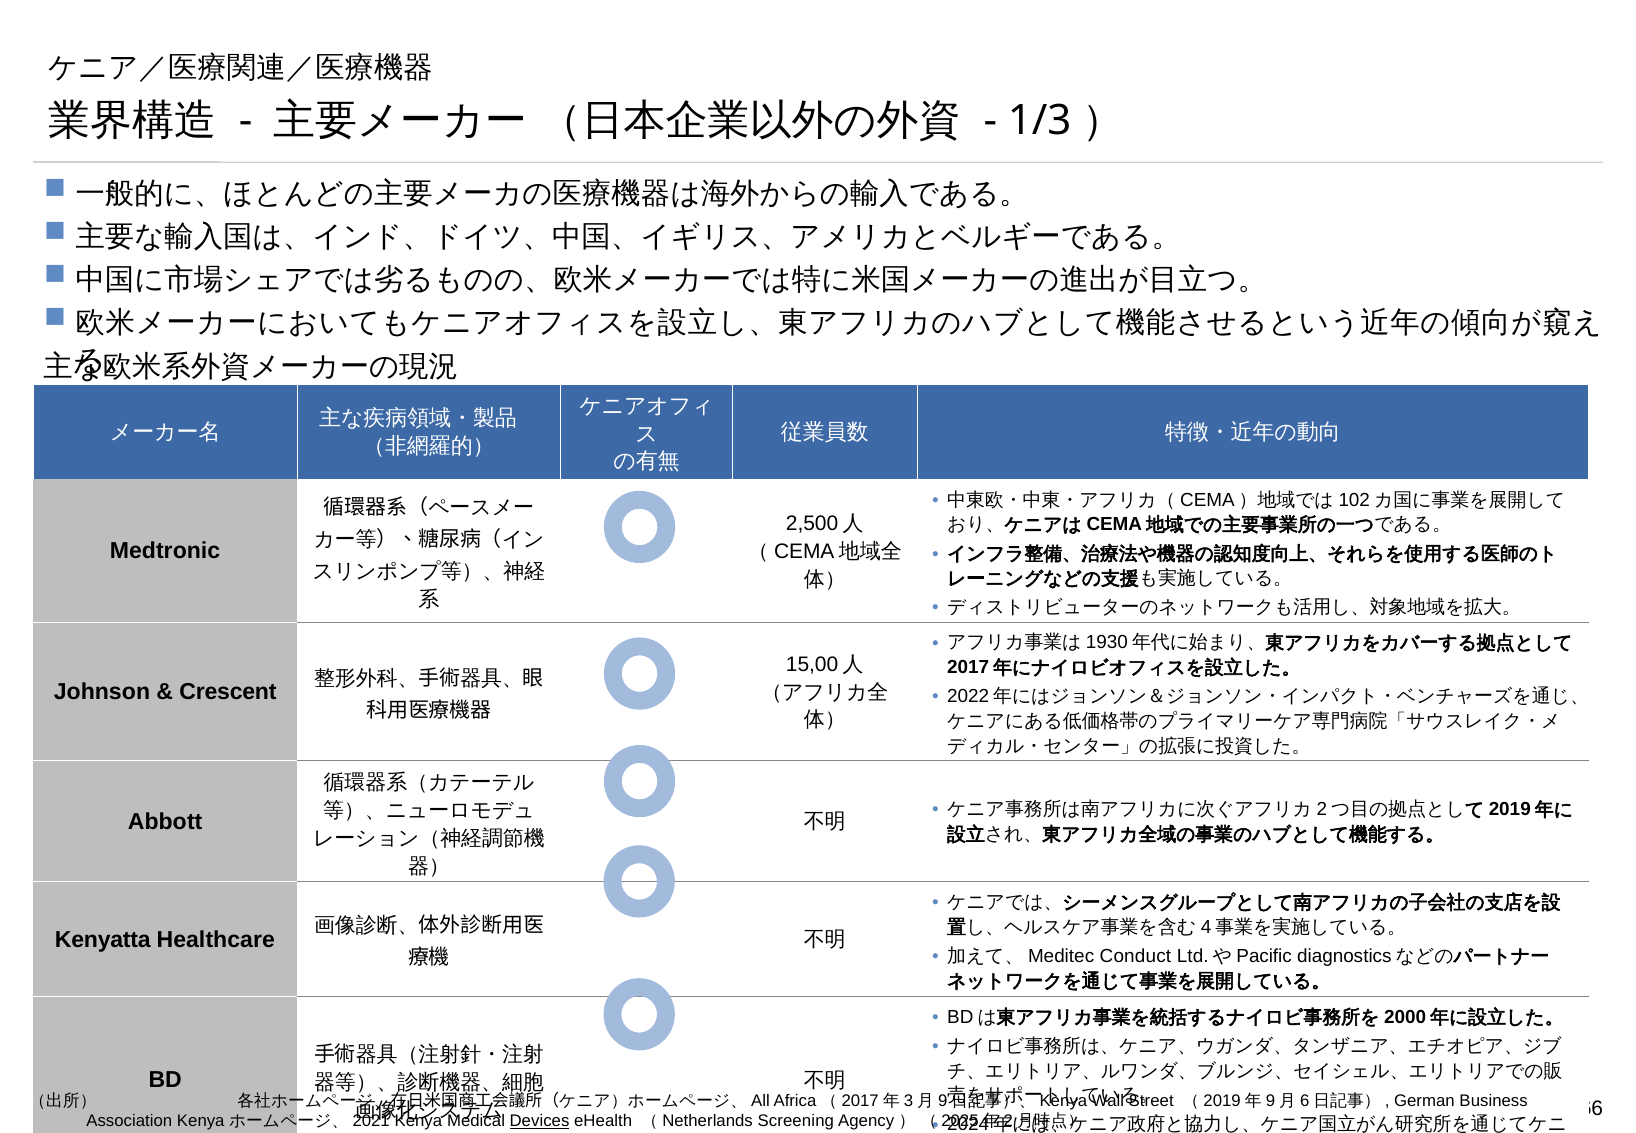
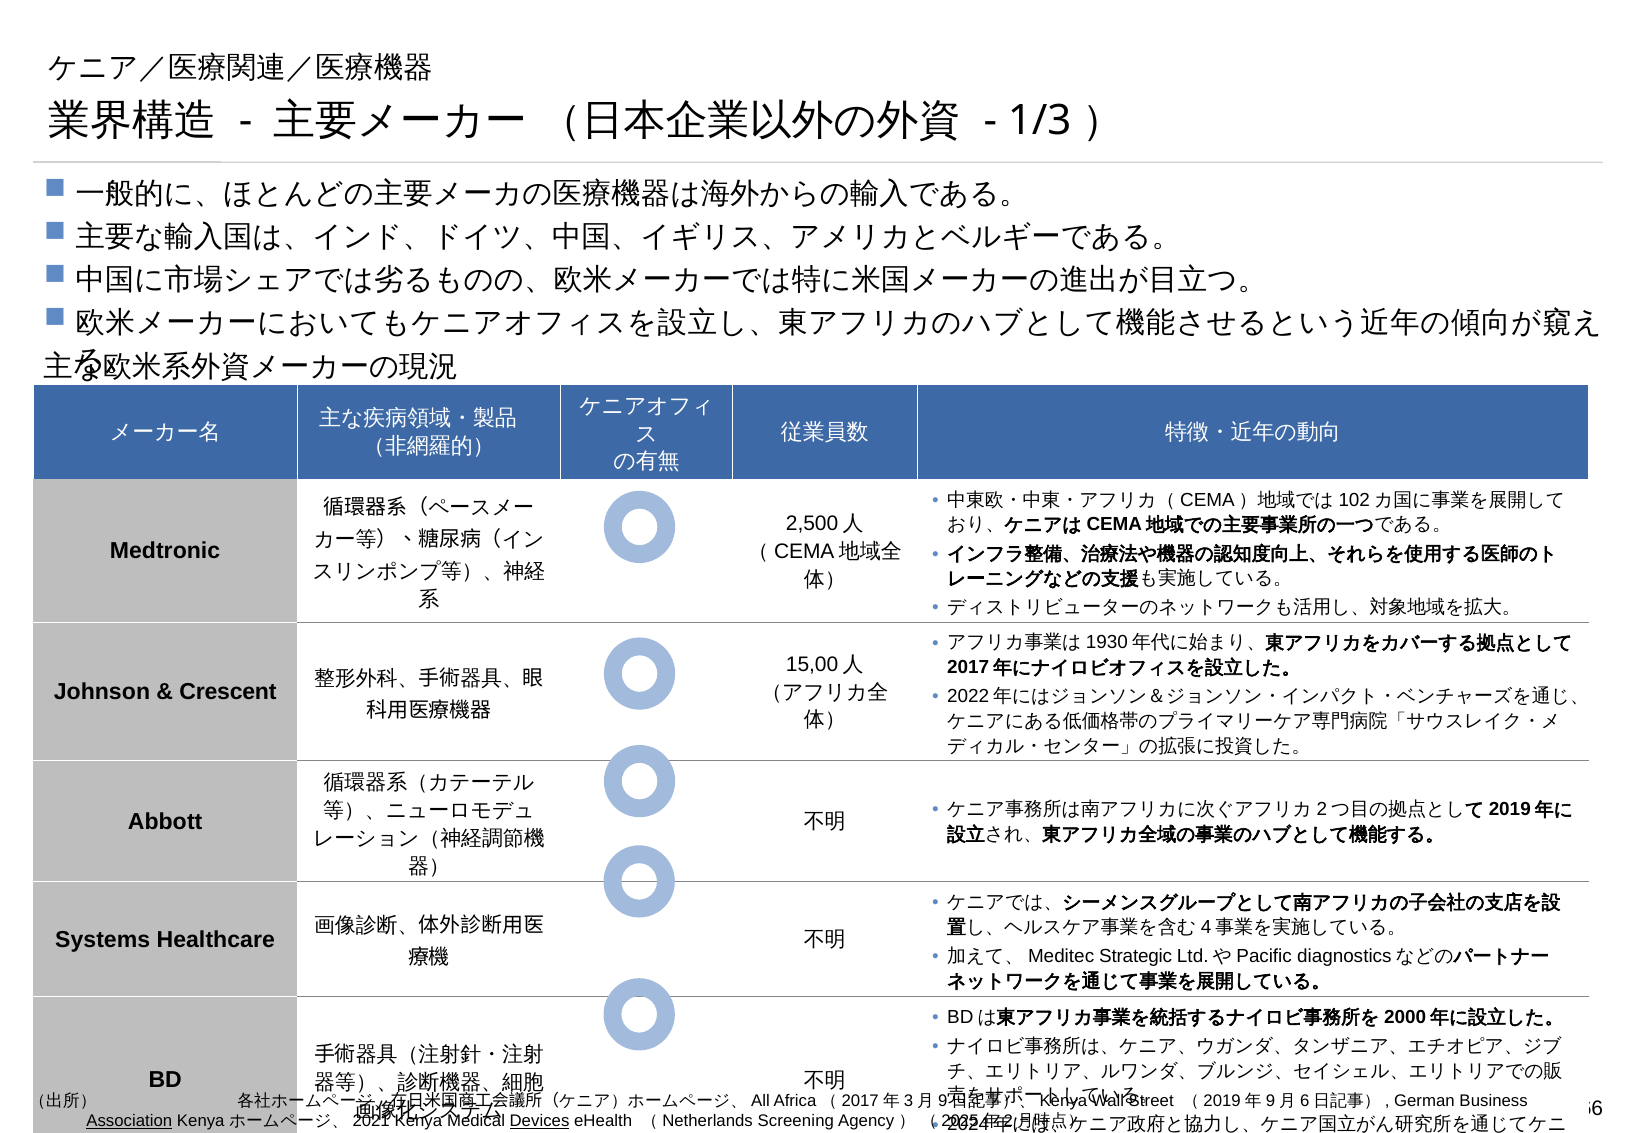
Kenyatta: Kenyatta -> Systems
Conduct: Conduct -> Strategic
Association underline: none -> present
